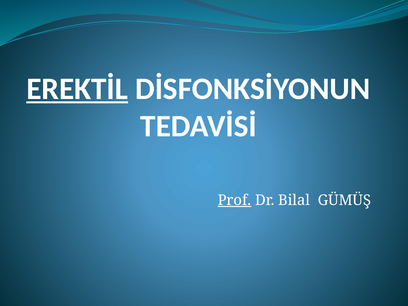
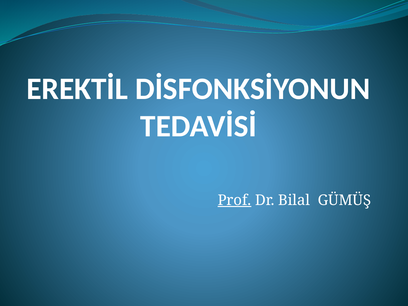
EREKTİL underline: present -> none
